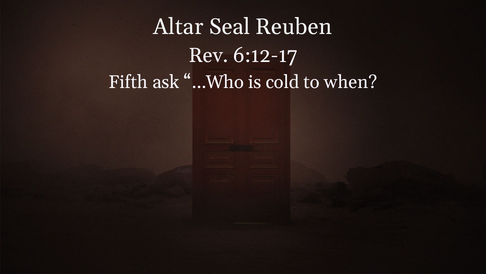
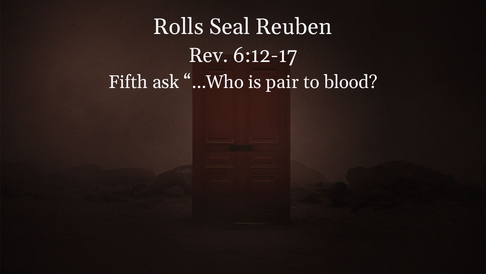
Altar: Altar -> Rolls
cold: cold -> pair
when: when -> blood
